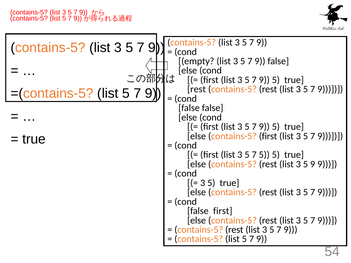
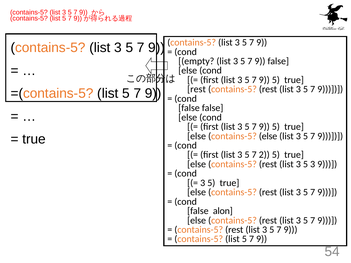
contains-5 first: first -> else
7 5: 5 -> 2
5 9: 9 -> 3
false first: first -> alon
